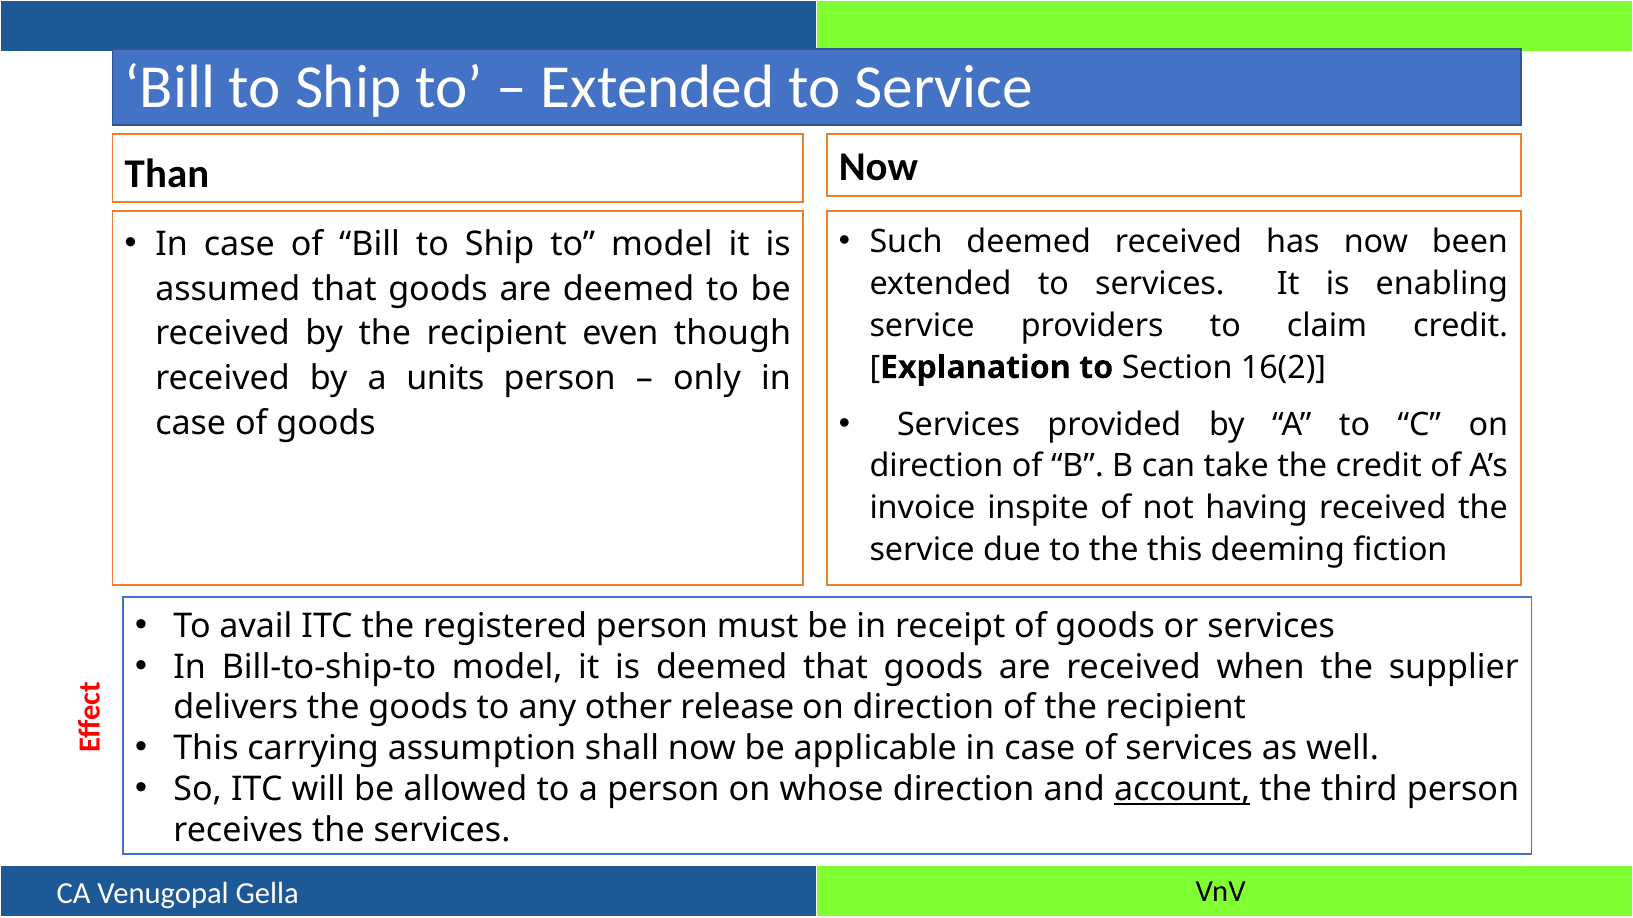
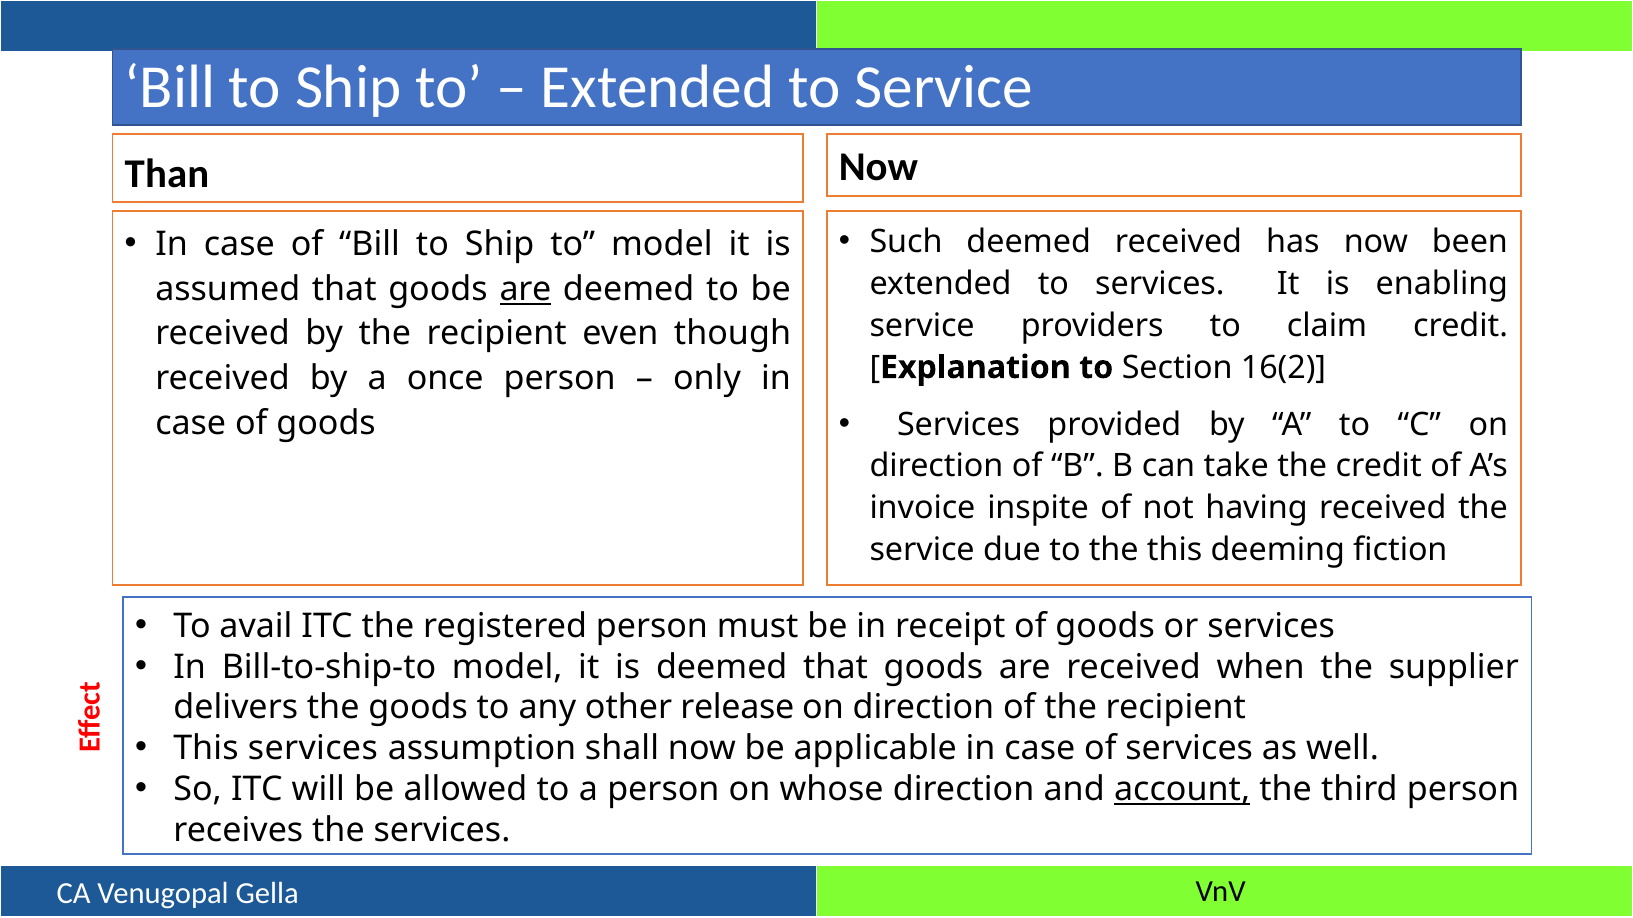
are at (526, 289) underline: none -> present
units: units -> once
This carrying: carrying -> services
